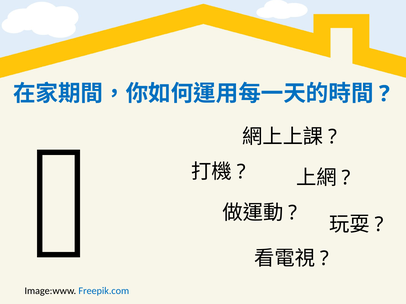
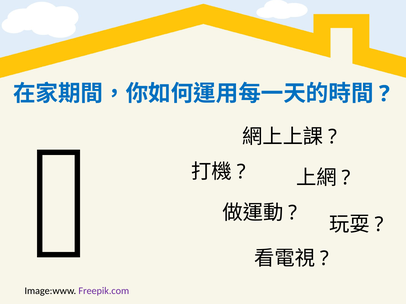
Freepik.com colour: blue -> purple
